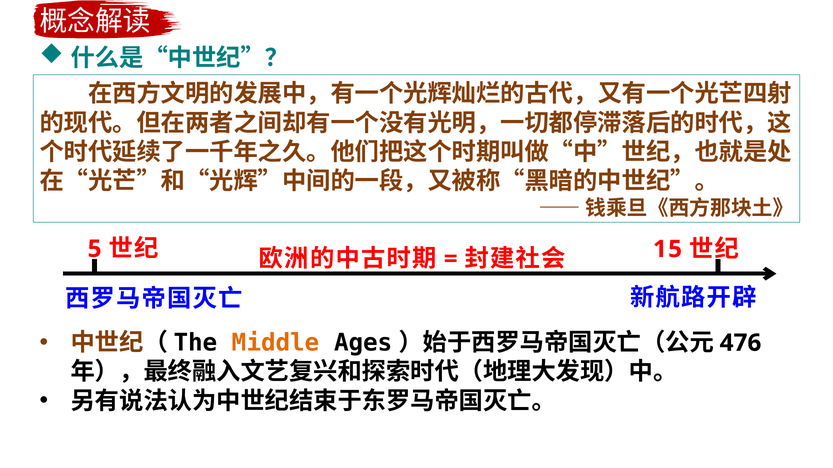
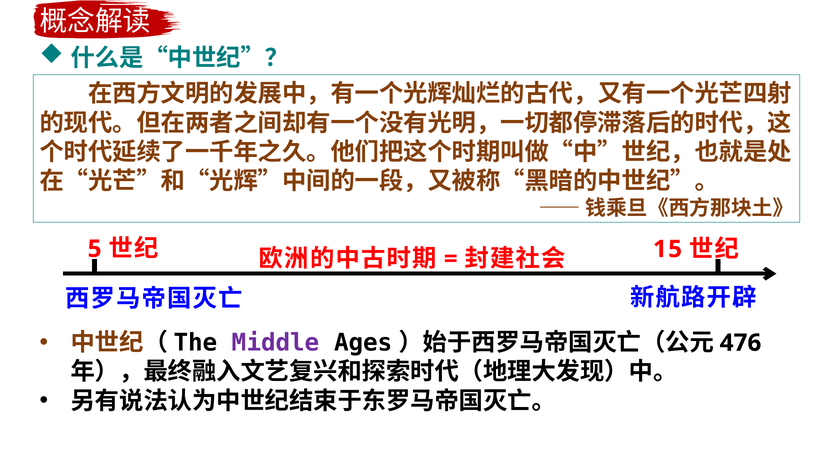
Middle colour: orange -> purple
